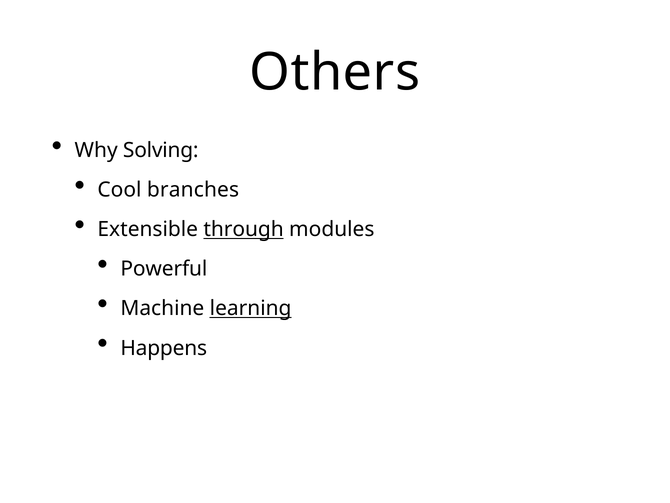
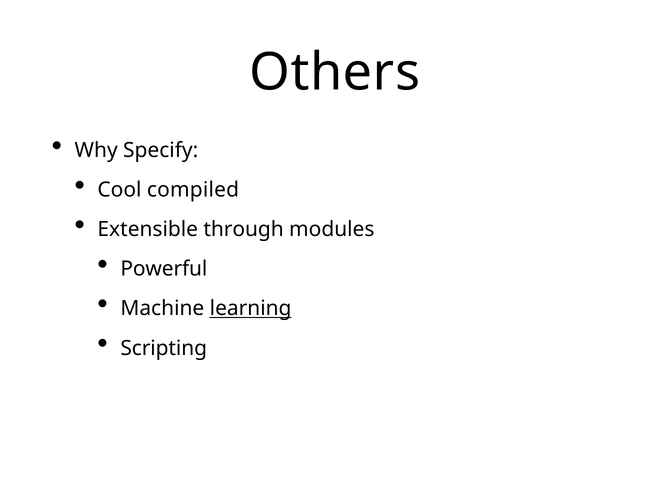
Solving: Solving -> Specify
branches: branches -> compiled
through underline: present -> none
Happens: Happens -> Scripting
